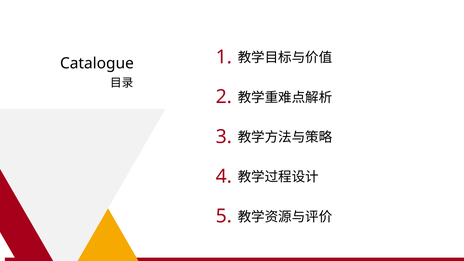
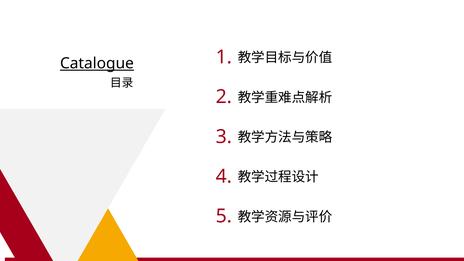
Catalogue underline: none -> present
